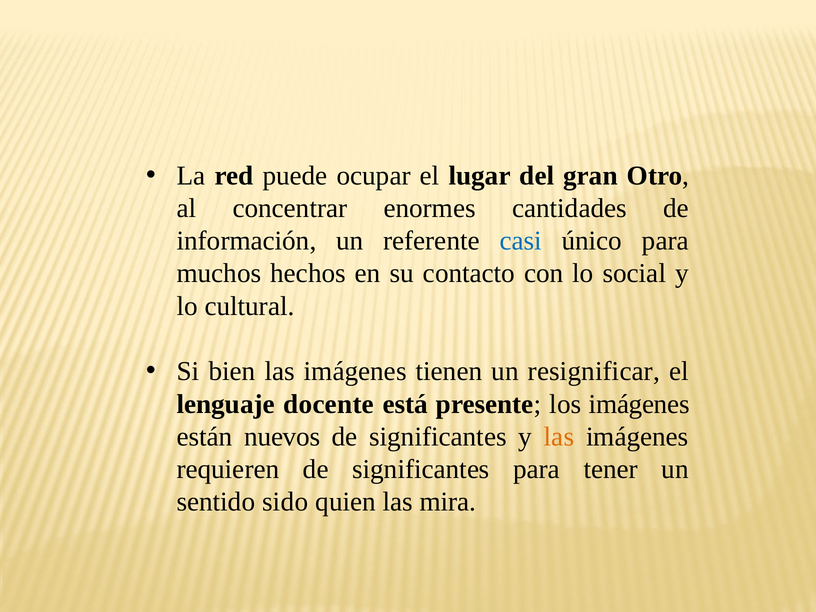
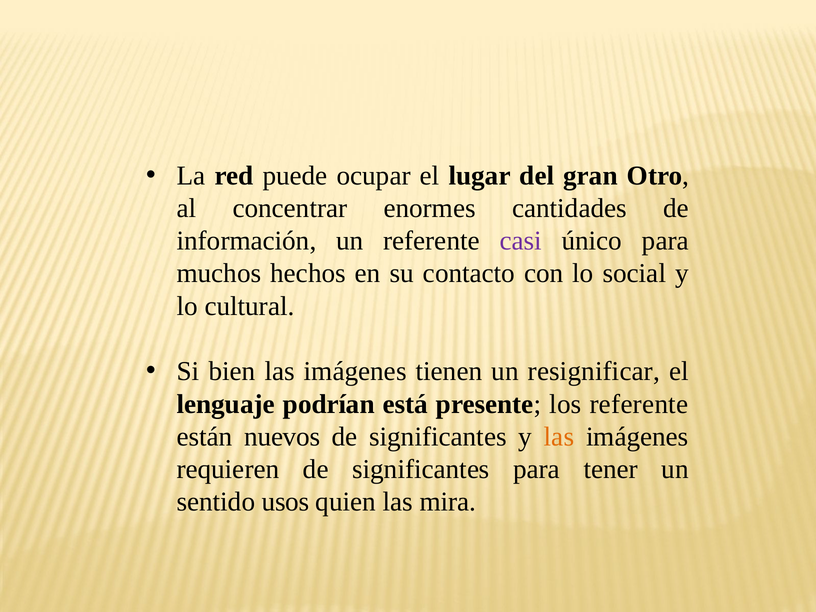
casi colour: blue -> purple
docente: docente -> podrían
los imágenes: imágenes -> referente
sido: sido -> usos
